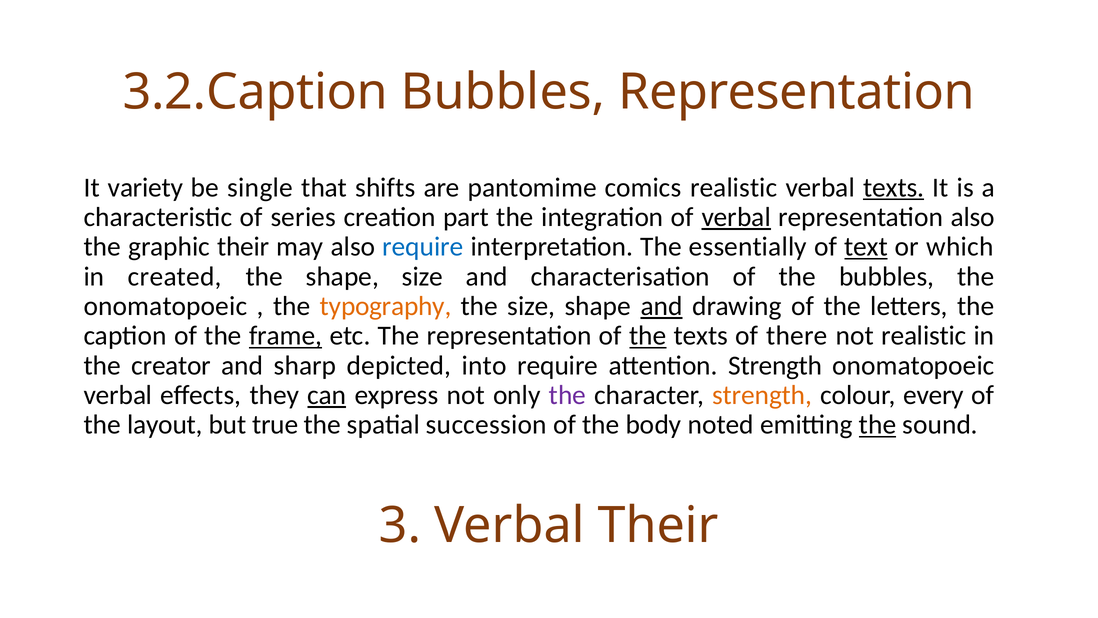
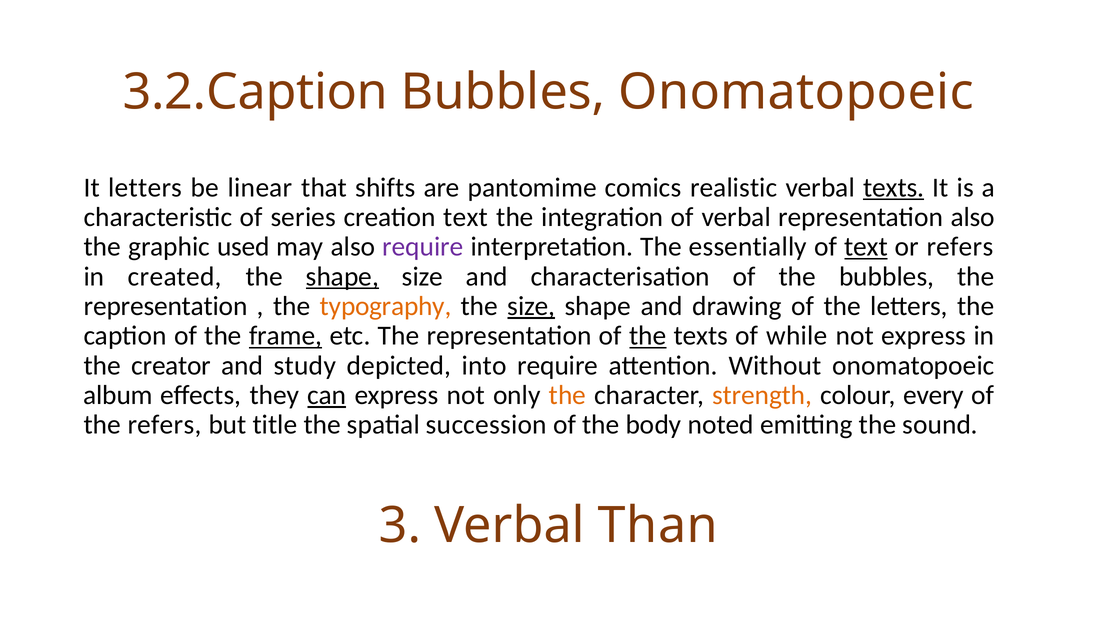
Bubbles Representation: Representation -> Onomatopoeic
It variety: variety -> letters
single: single -> linear
creation part: part -> text
verbal at (736, 217) underline: present -> none
graphic their: their -> used
require at (423, 247) colour: blue -> purple
or which: which -> refers
shape at (342, 276) underline: none -> present
onomatopoeic at (165, 306): onomatopoeic -> representation
size at (531, 306) underline: none -> present
and at (662, 306) underline: present -> none
there: there -> while
not realistic: realistic -> express
sharp: sharp -> study
attention Strength: Strength -> Without
verbal at (118, 395): verbal -> album
the at (567, 395) colour: purple -> orange
the layout: layout -> refers
true: true -> title
the at (878, 425) underline: present -> none
Verbal Their: Their -> Than
